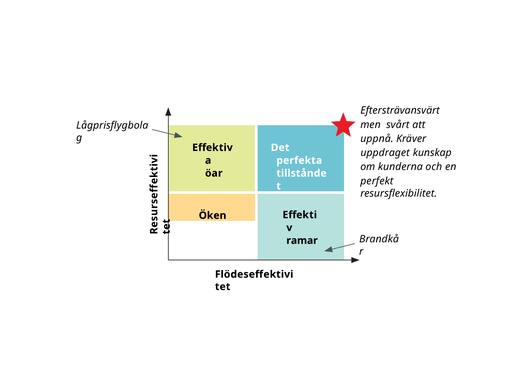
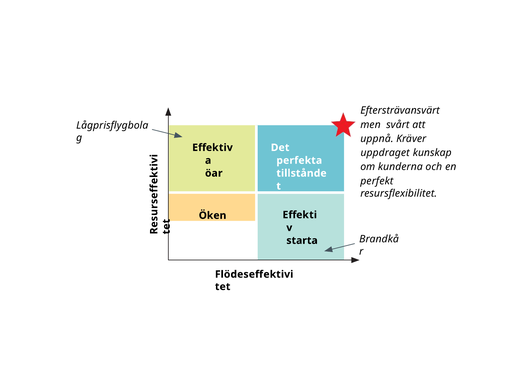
ramar: ramar -> starta
